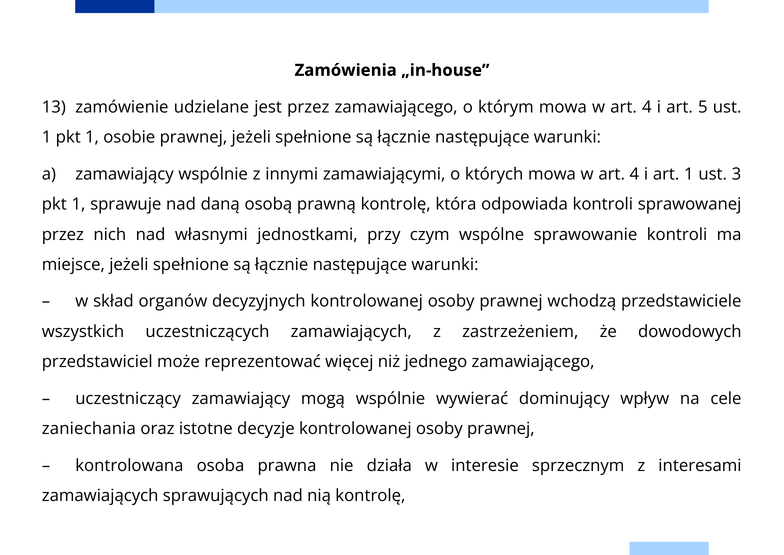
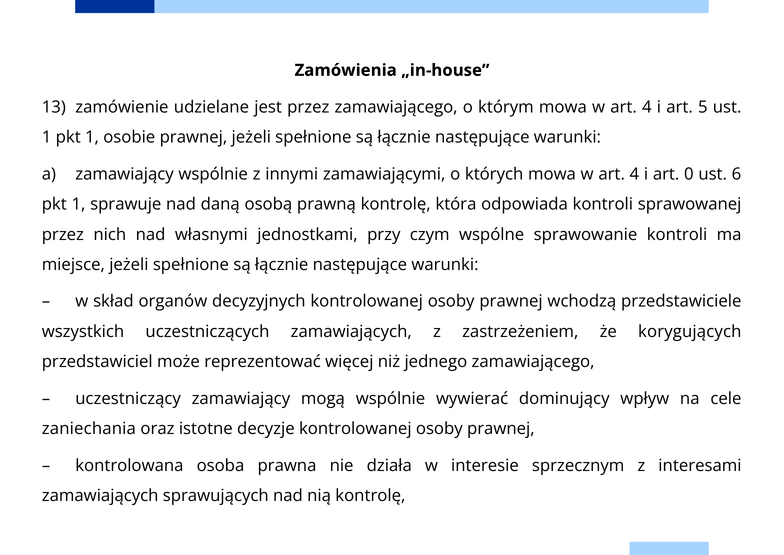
art 1: 1 -> 0
3: 3 -> 6
dowodowych: dowodowych -> korygujących
